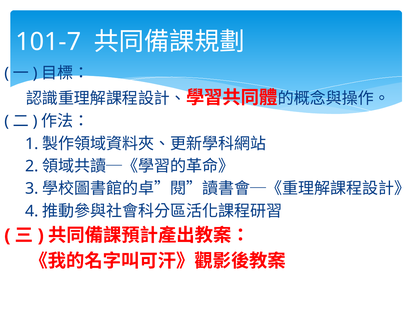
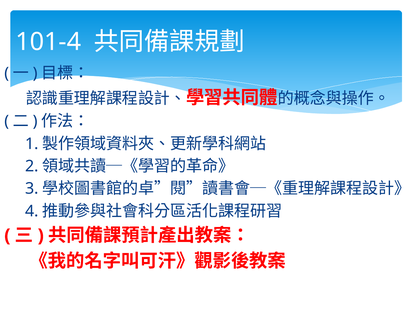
101-7: 101-7 -> 101-4
